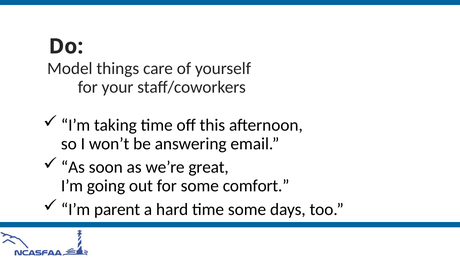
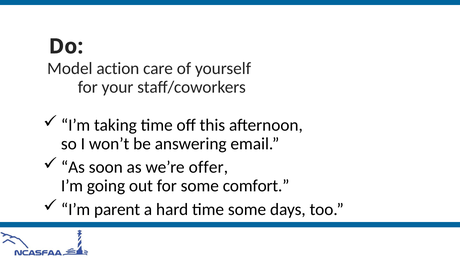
things: things -> action
great: great -> offer
